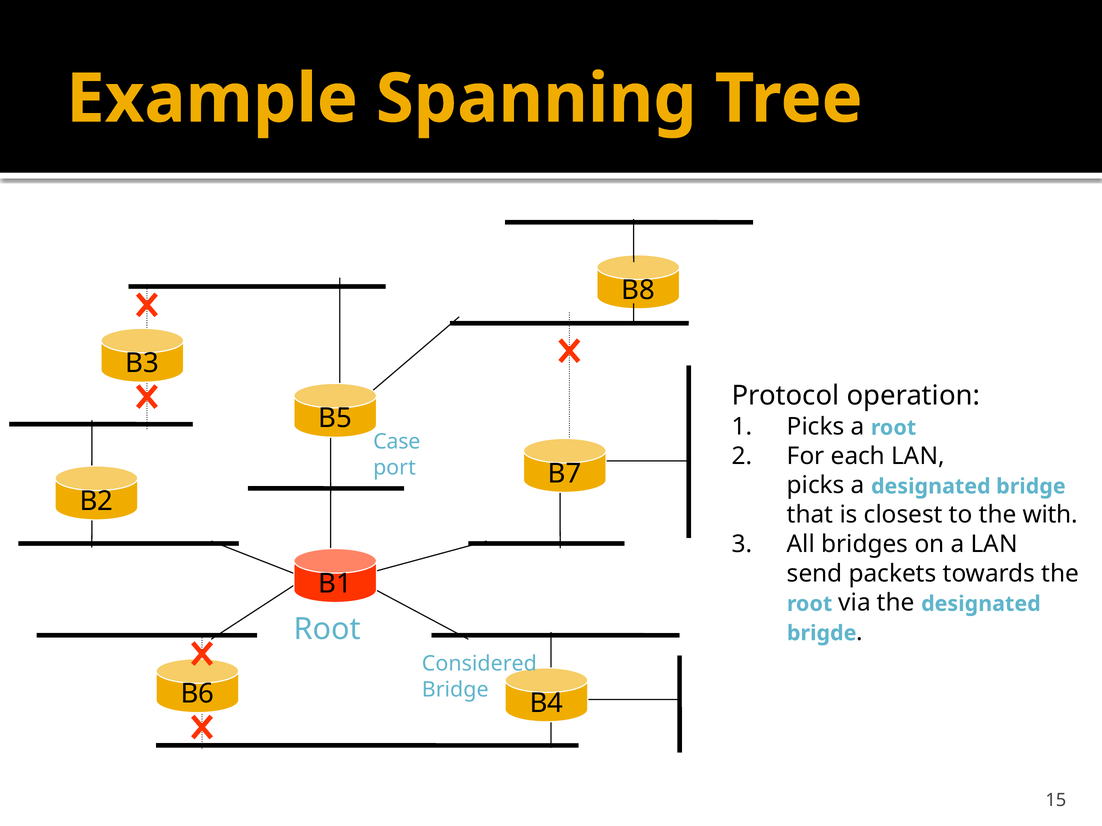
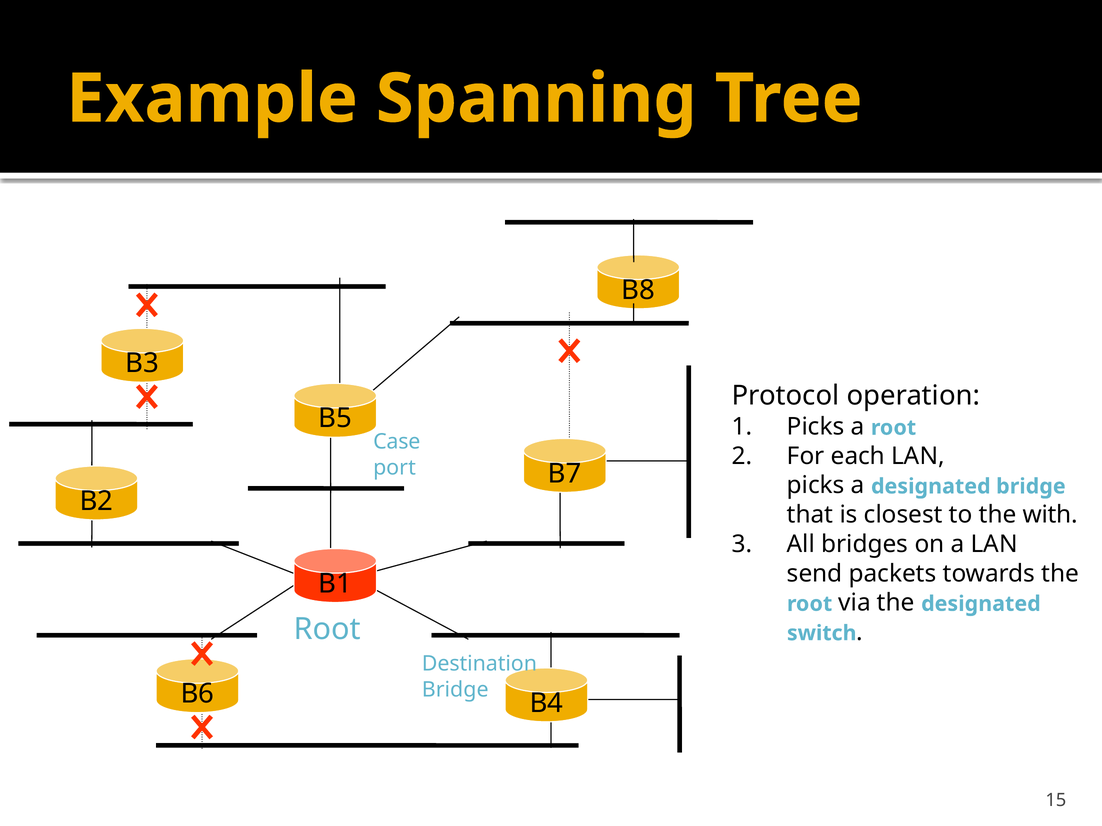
brigde: brigde -> switch
Considered: Considered -> Destination
